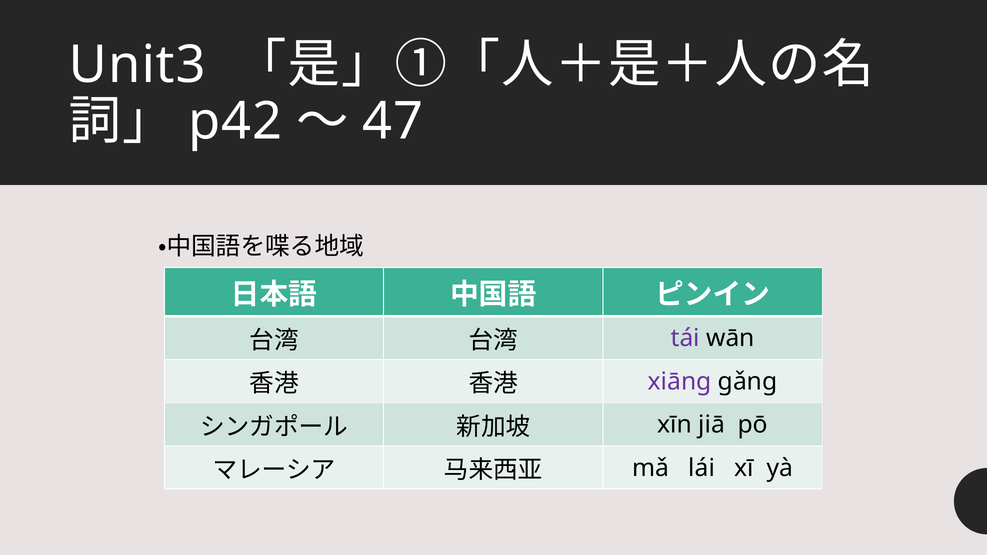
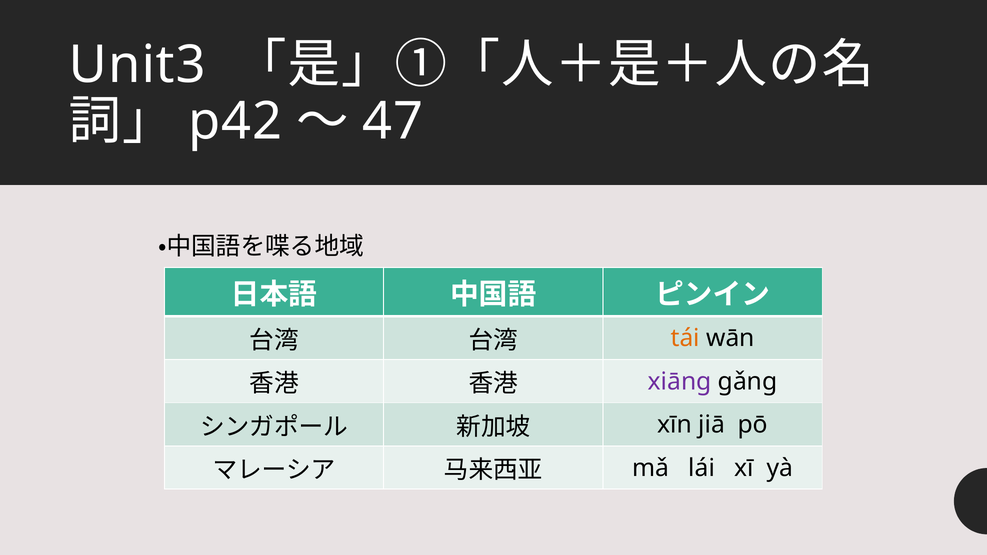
tái colour: purple -> orange
